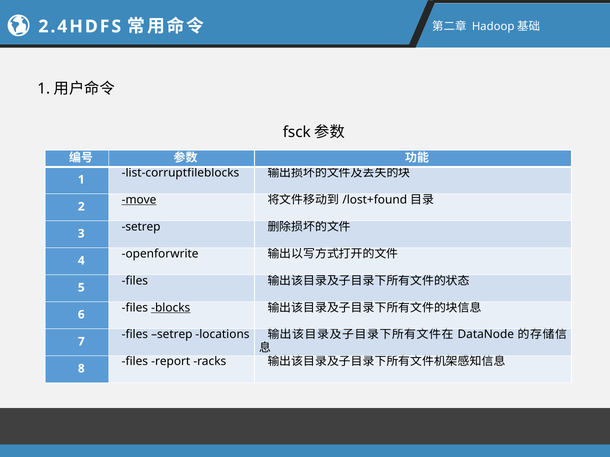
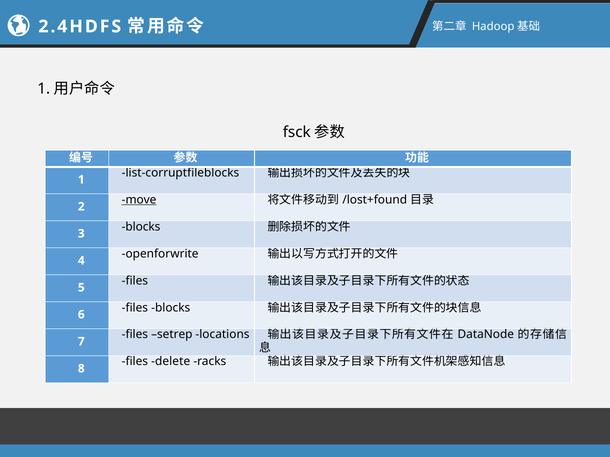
setrep at (141, 227): setrep -> blocks
blocks at (171, 308) underline: present -> none
report: report -> delete
